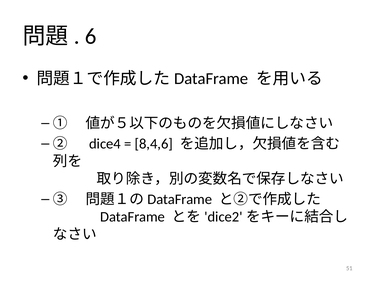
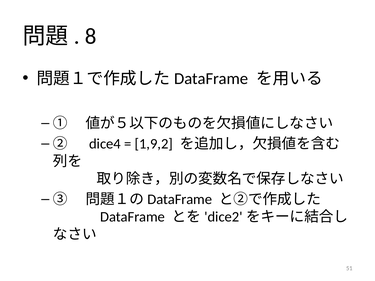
6: 6 -> 8
8,4,6: 8,4,6 -> 1,9,2
